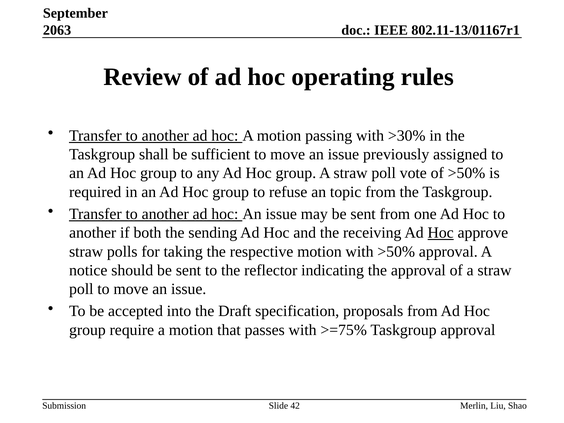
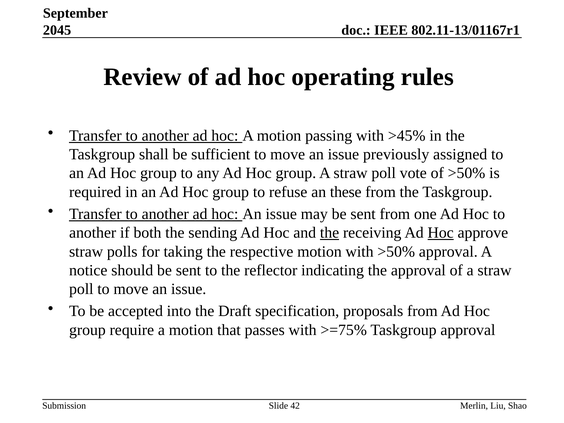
2063: 2063 -> 2045
>30%: >30% -> >45%
topic: topic -> these
the at (330, 233) underline: none -> present
